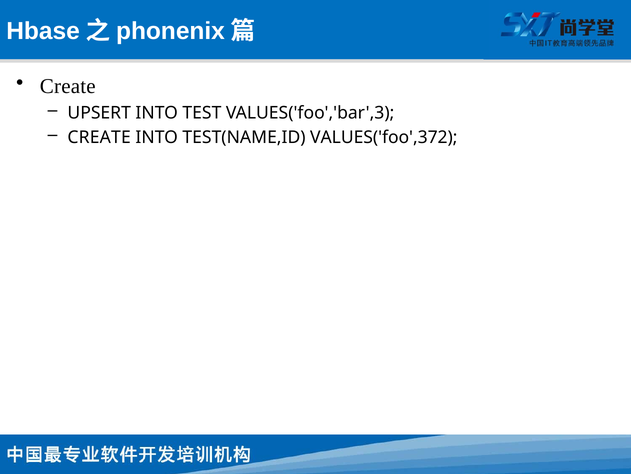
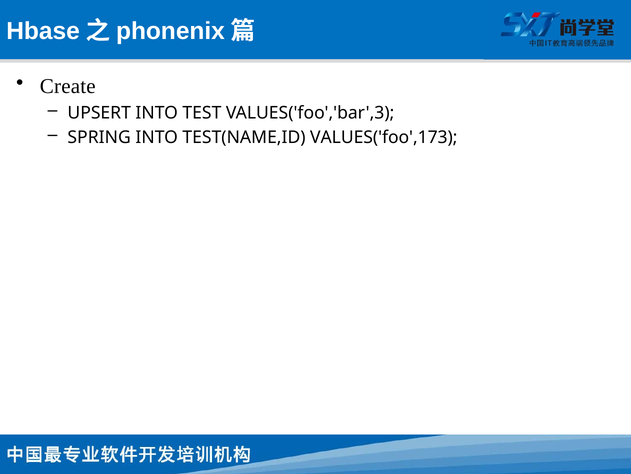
CREATE at (99, 137): CREATE -> SPRING
VALUES('foo',372: VALUES('foo',372 -> VALUES('foo',173
